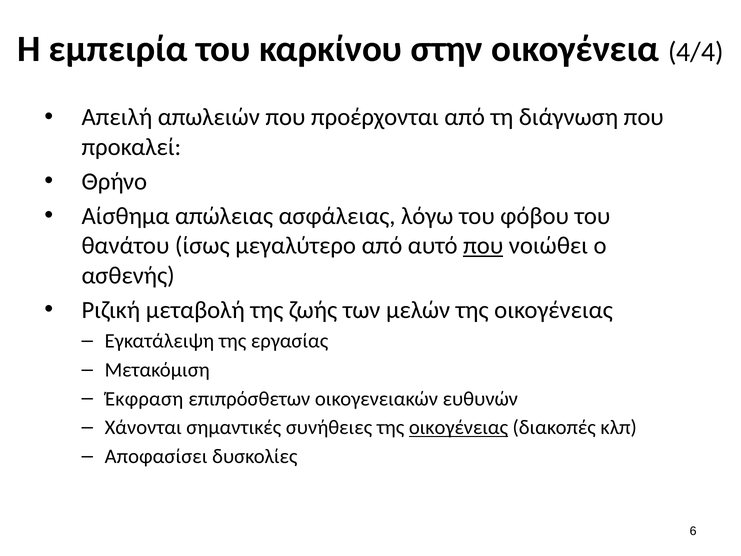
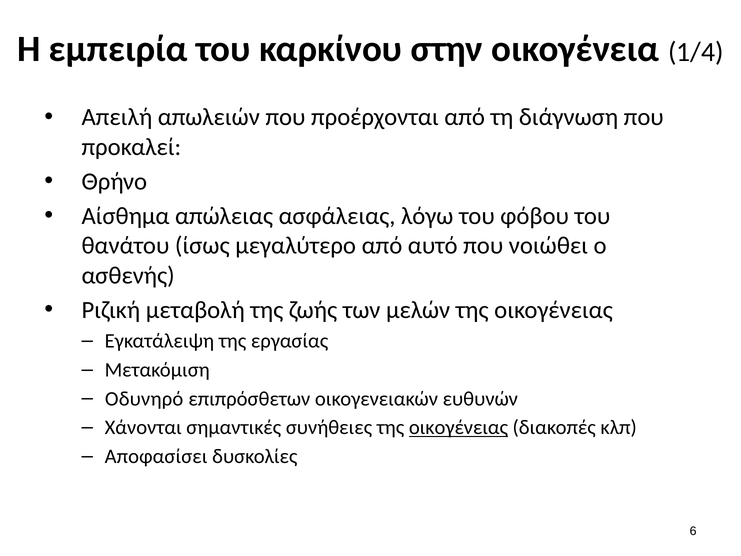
4/4: 4/4 -> 1/4
που at (483, 246) underline: present -> none
Έκφραση: Έκφραση -> Οδυνηρό
